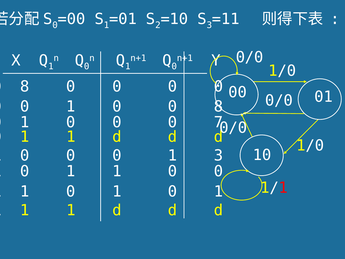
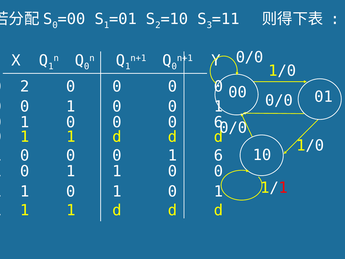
8 at (25, 86): 8 -> 2
8 at (219, 106): 8 -> 1
0 7: 7 -> 6
1 3: 3 -> 6
